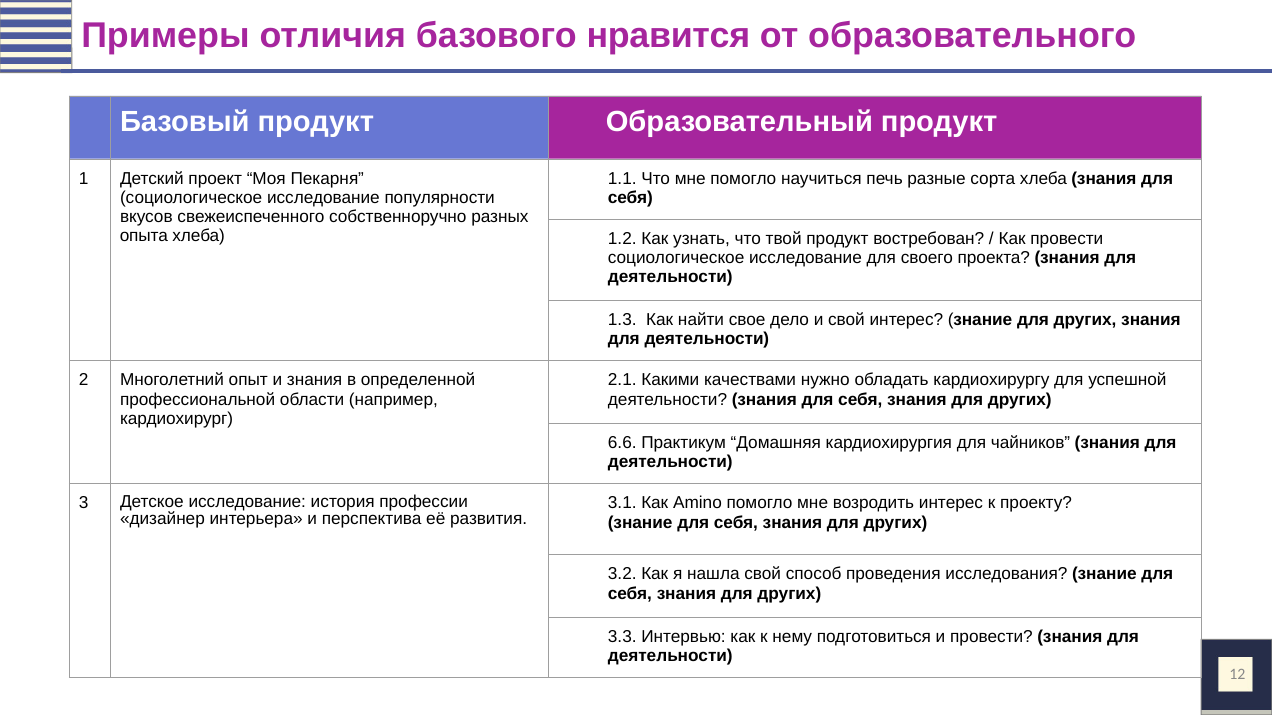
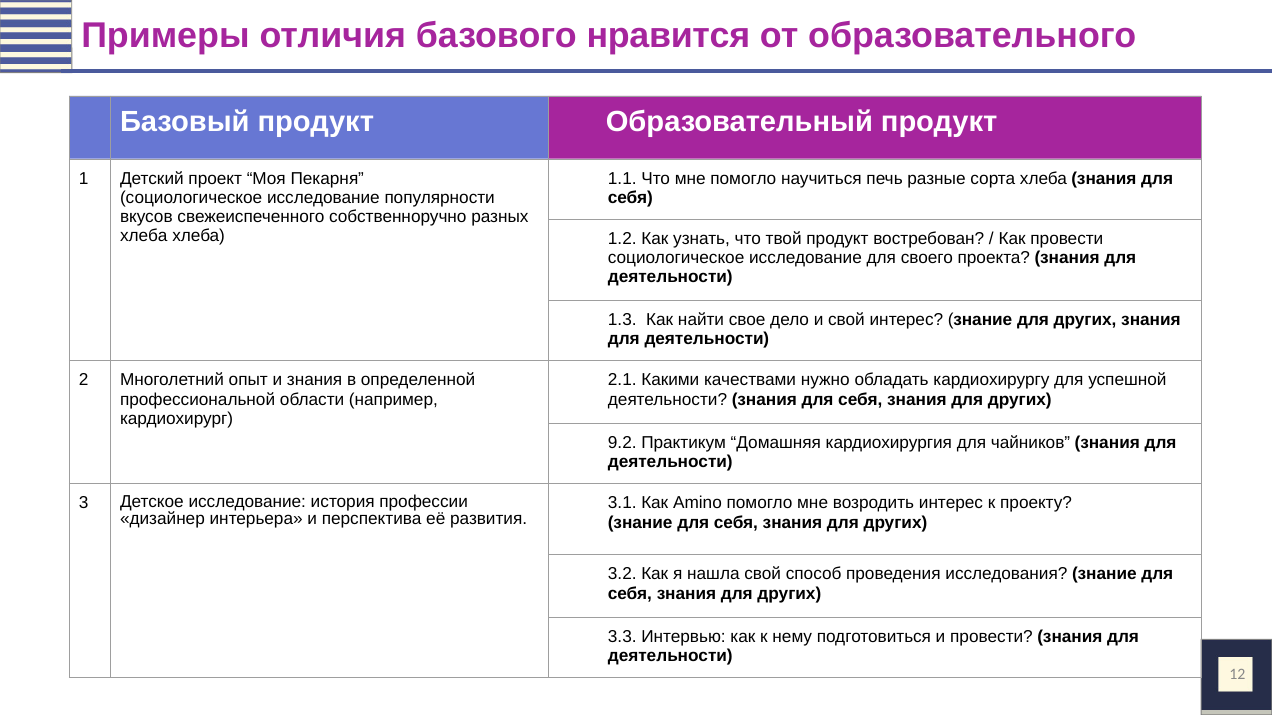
опыта at (144, 236): опыта -> хлеба
6.6: 6.6 -> 9.2
